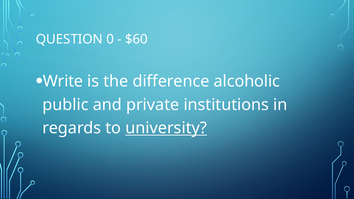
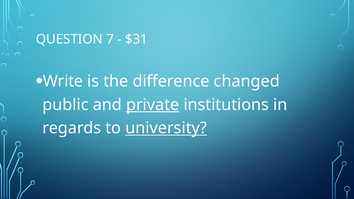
0: 0 -> 7
$60: $60 -> $31
alcoholic: alcoholic -> changed
private underline: none -> present
